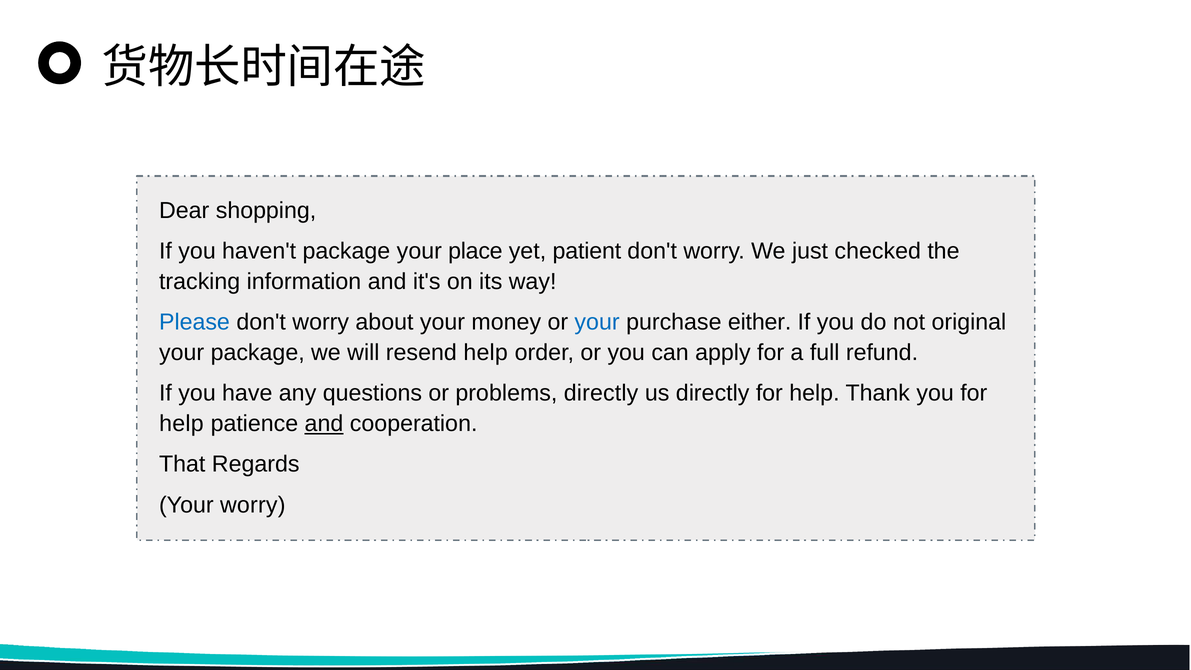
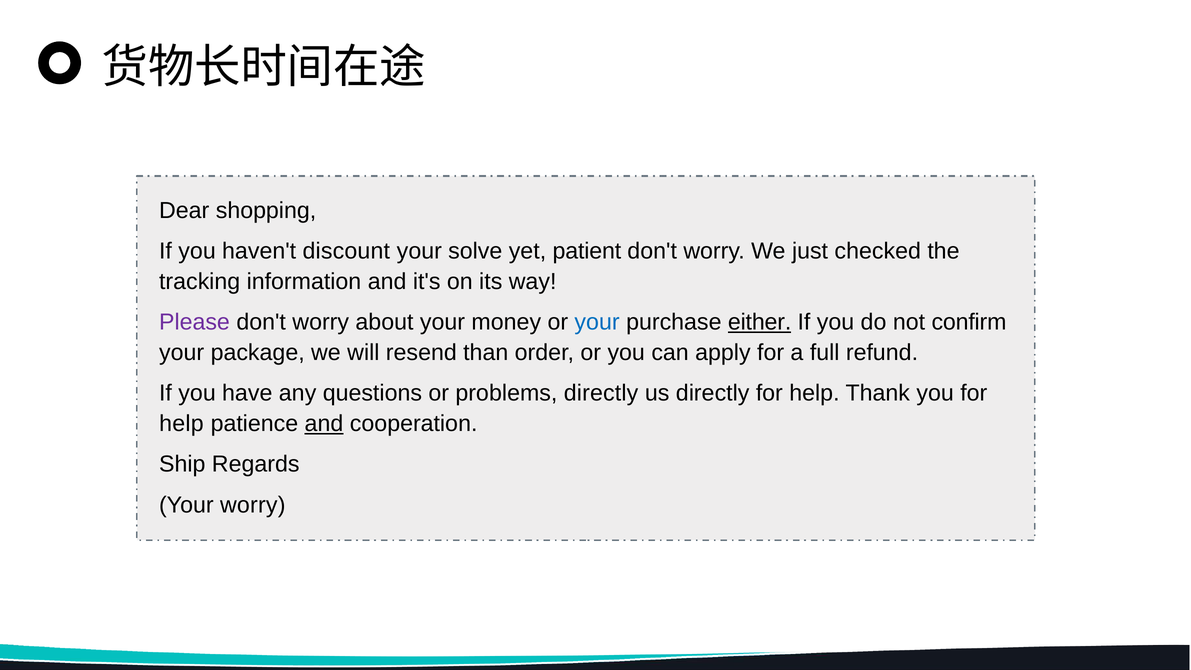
haven't package: package -> discount
place: place -> solve
Please colour: blue -> purple
either underline: none -> present
original: original -> confirm
resend help: help -> than
That: That -> Ship
